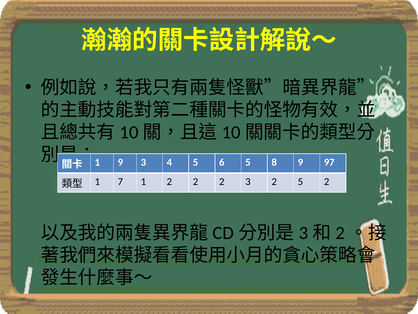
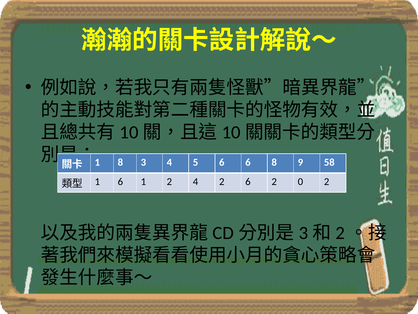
1 9: 9 -> 8
6 5: 5 -> 6
97: 97 -> 58
1 7: 7 -> 6
1 2 2: 2 -> 4
2 3: 3 -> 6
2 5: 5 -> 0
